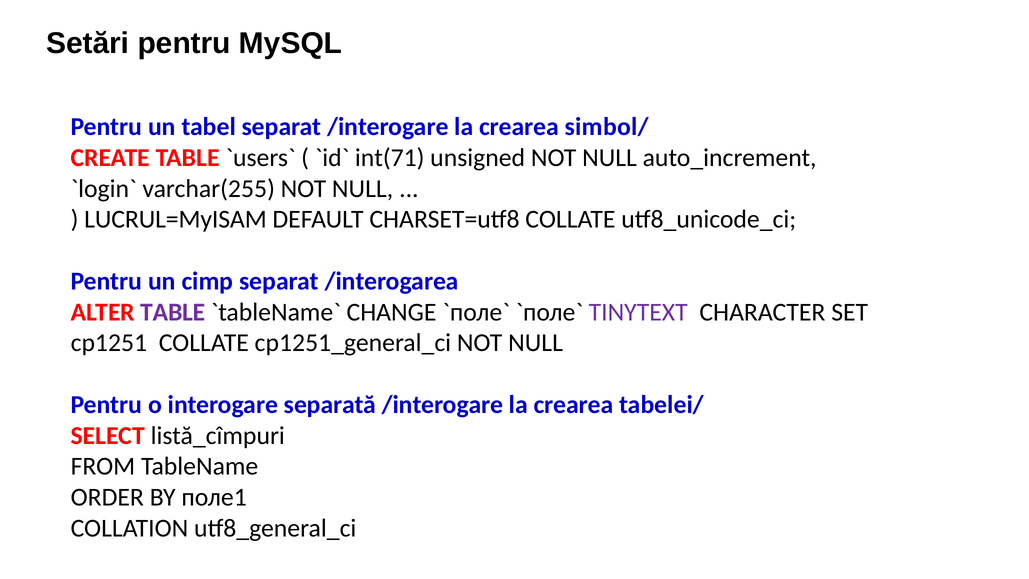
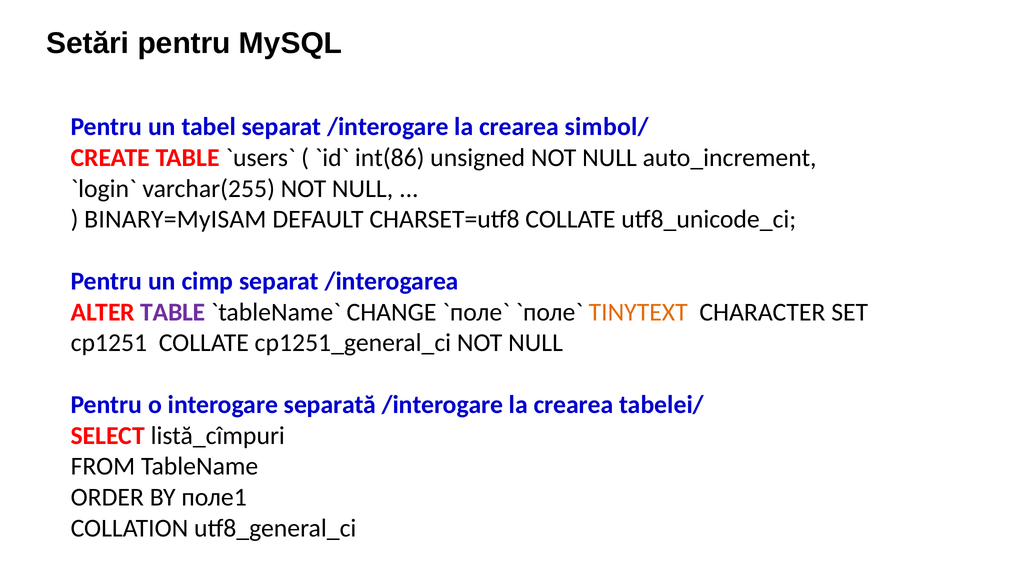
int(71: int(71 -> int(86
LUCRUL=MyISAM: LUCRUL=MyISAM -> BINARY=MyISAM
TINYTEXT colour: purple -> orange
